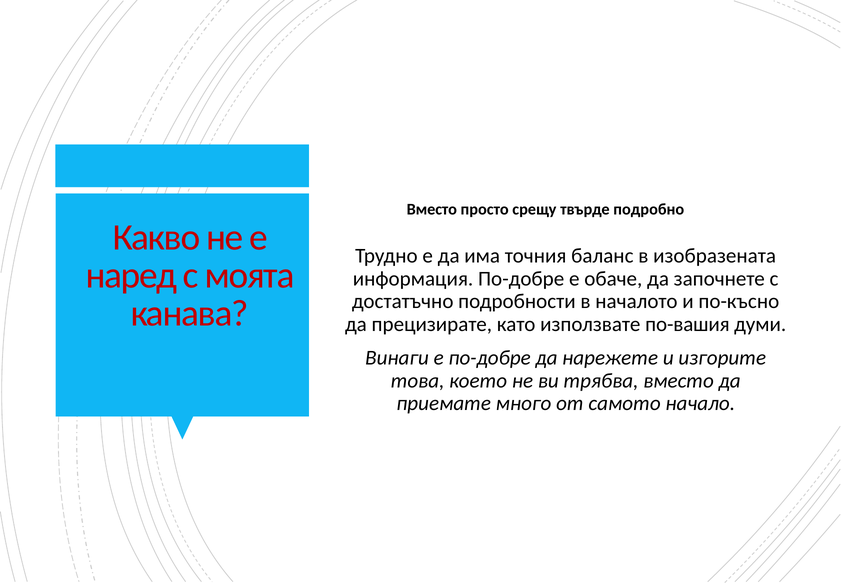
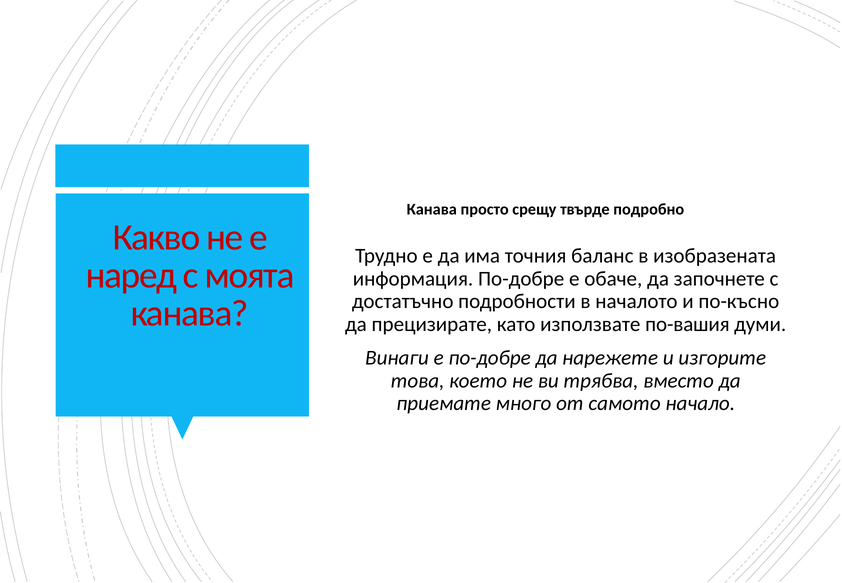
Вместо at (432, 209): Вместо -> Канава
